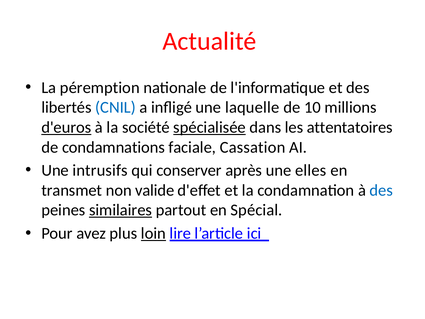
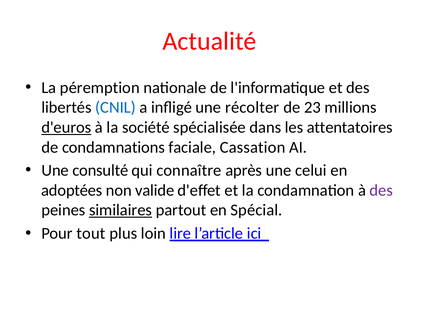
laquelle: laquelle -> récolter
10: 10 -> 23
spécialisée underline: present -> none
intrusifs: intrusifs -> consulté
conserver: conserver -> connaître
elles: elles -> celui
transmet: transmet -> adoptées
des at (381, 190) colour: blue -> purple
avez: avez -> tout
loin underline: present -> none
